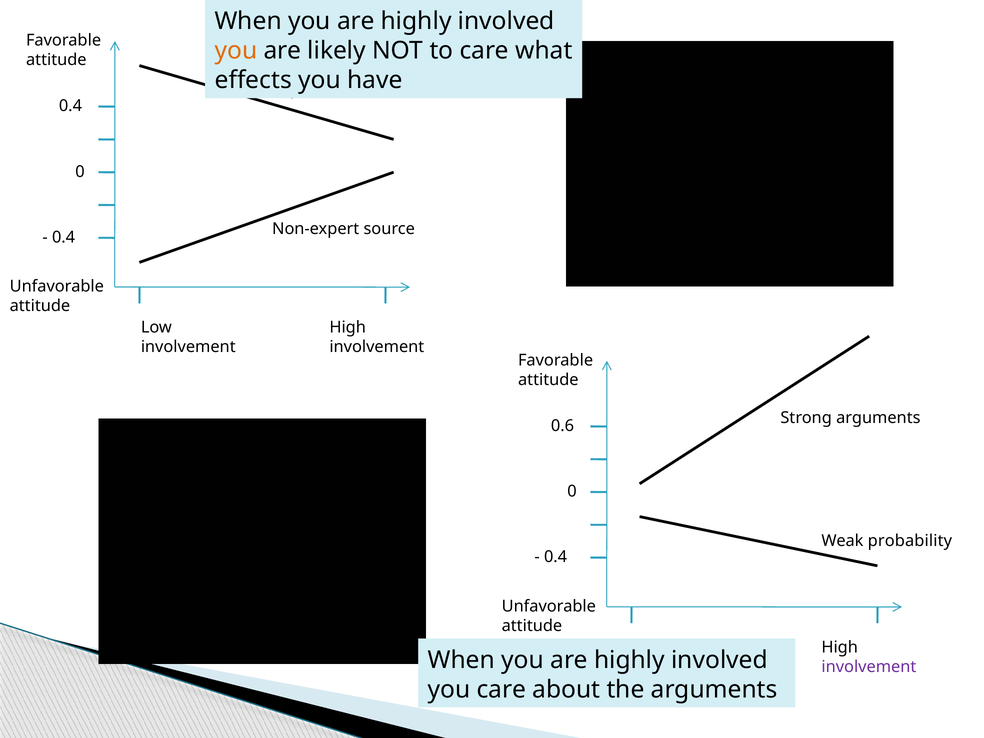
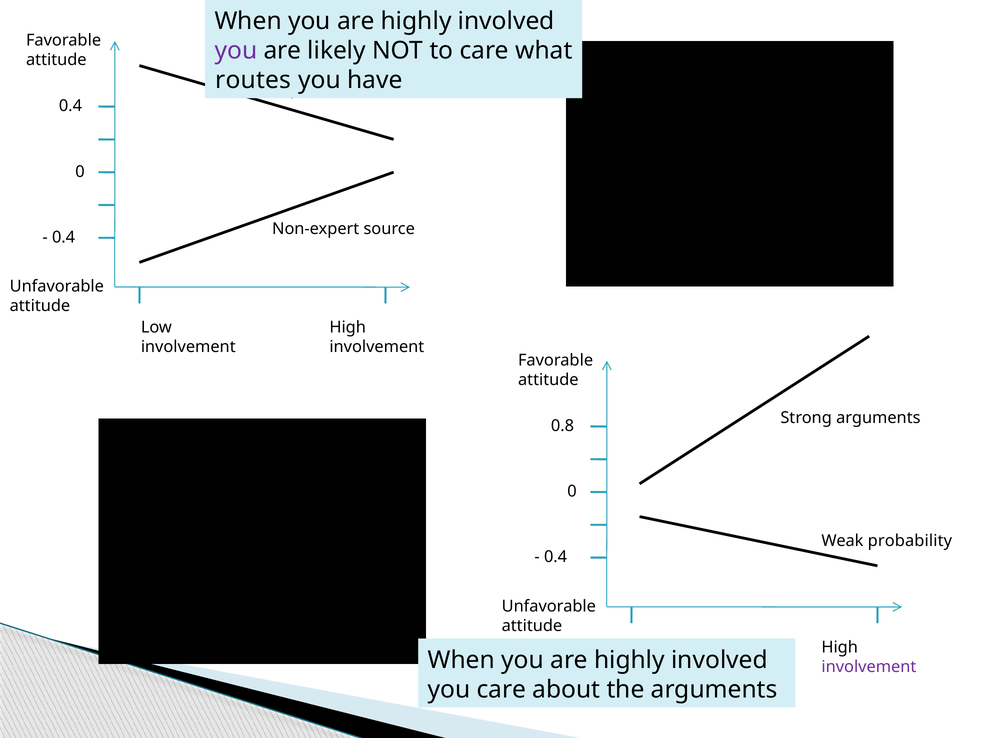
you at (236, 51) colour: orange -> purple
effects: effects -> routes
0.6: 0.6 -> 0.8
